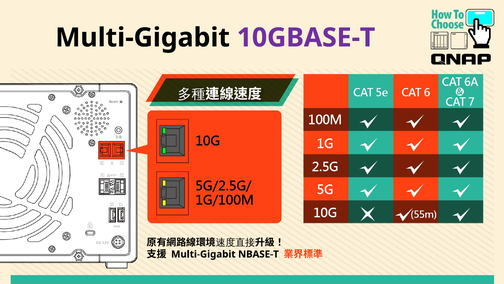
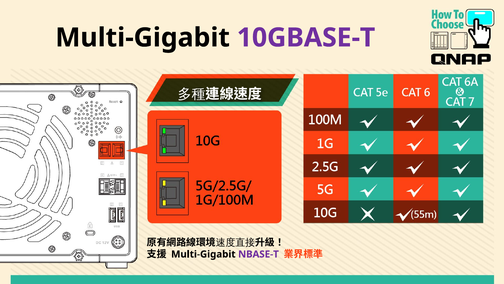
NBASE-T colour: black -> purple
